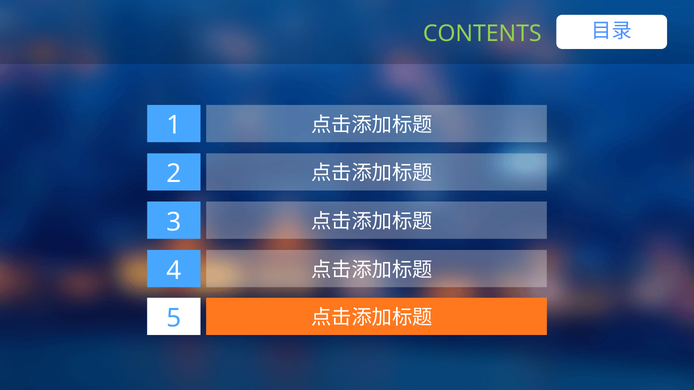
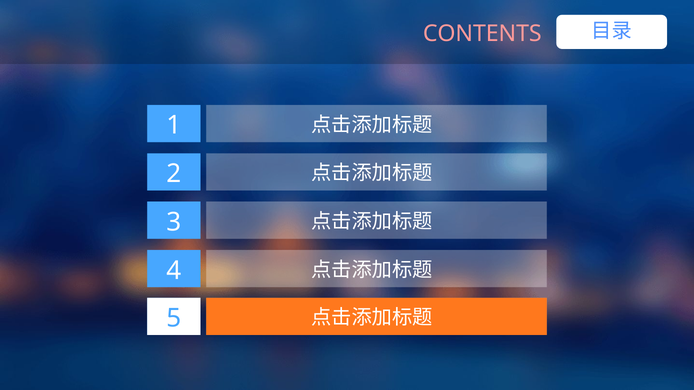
CONTENTS colour: light green -> pink
